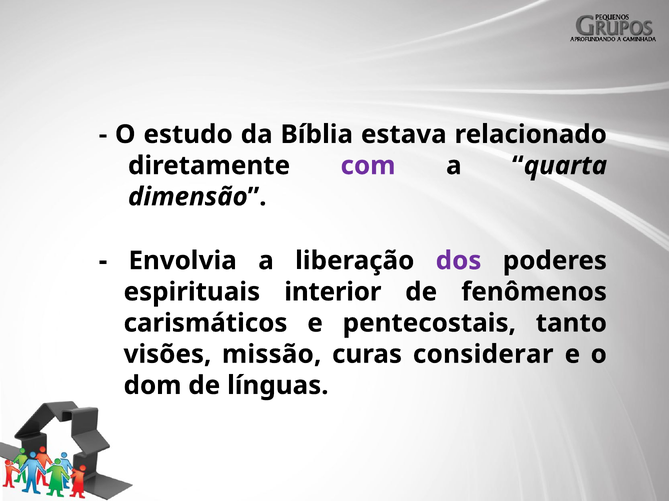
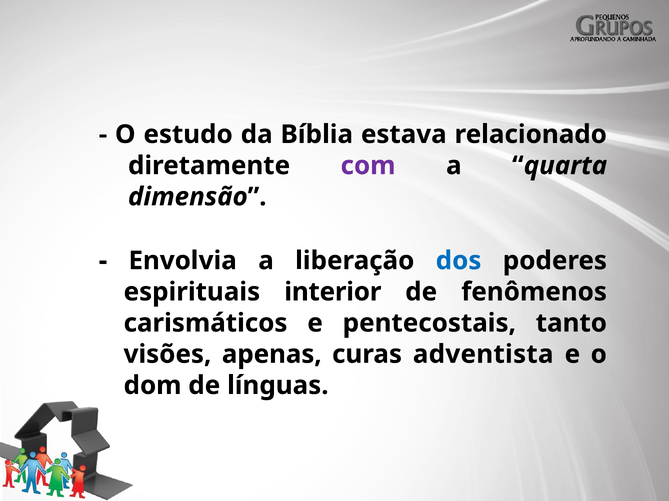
dos colour: purple -> blue
missão: missão -> apenas
considerar: considerar -> adventista
